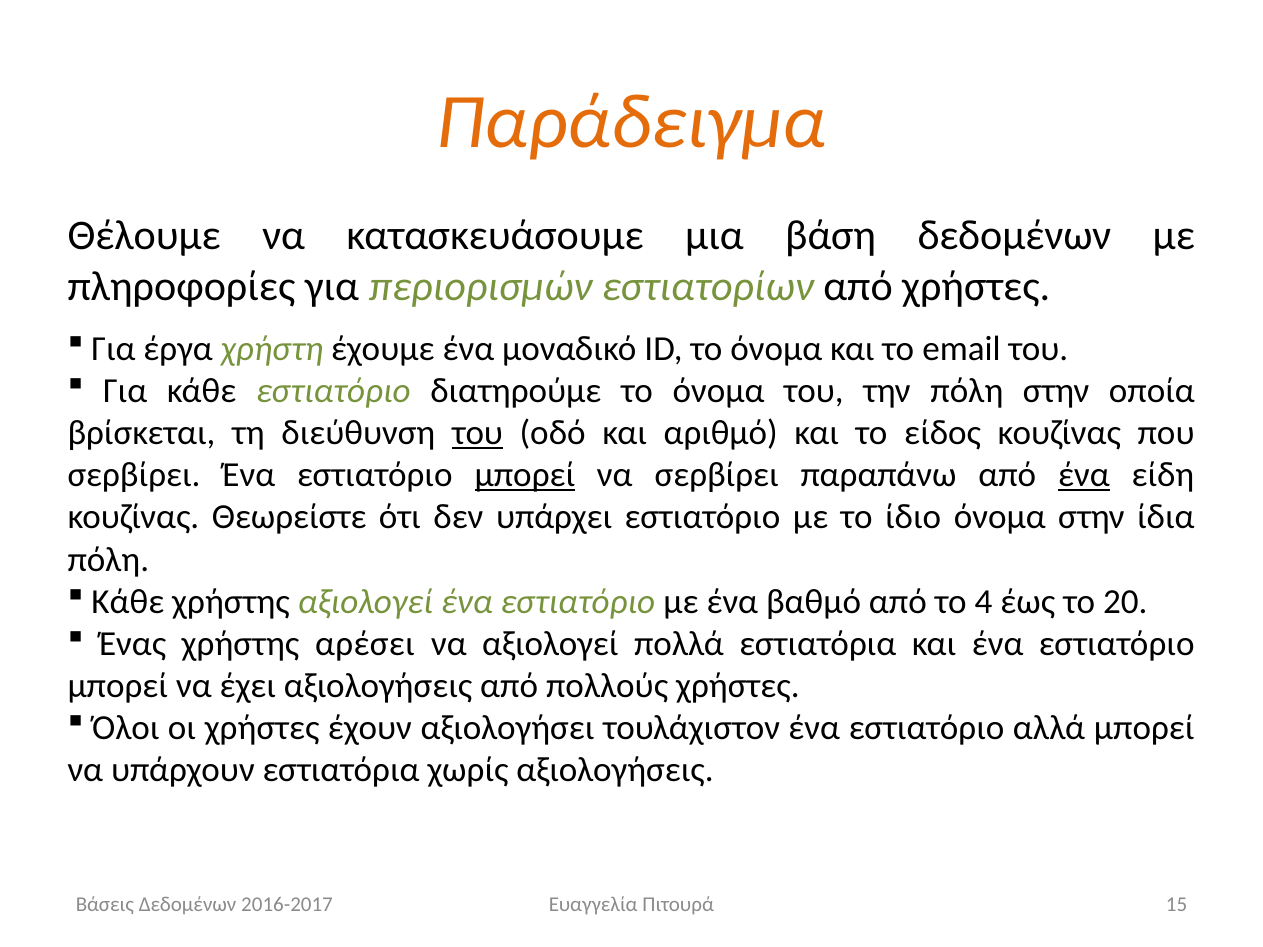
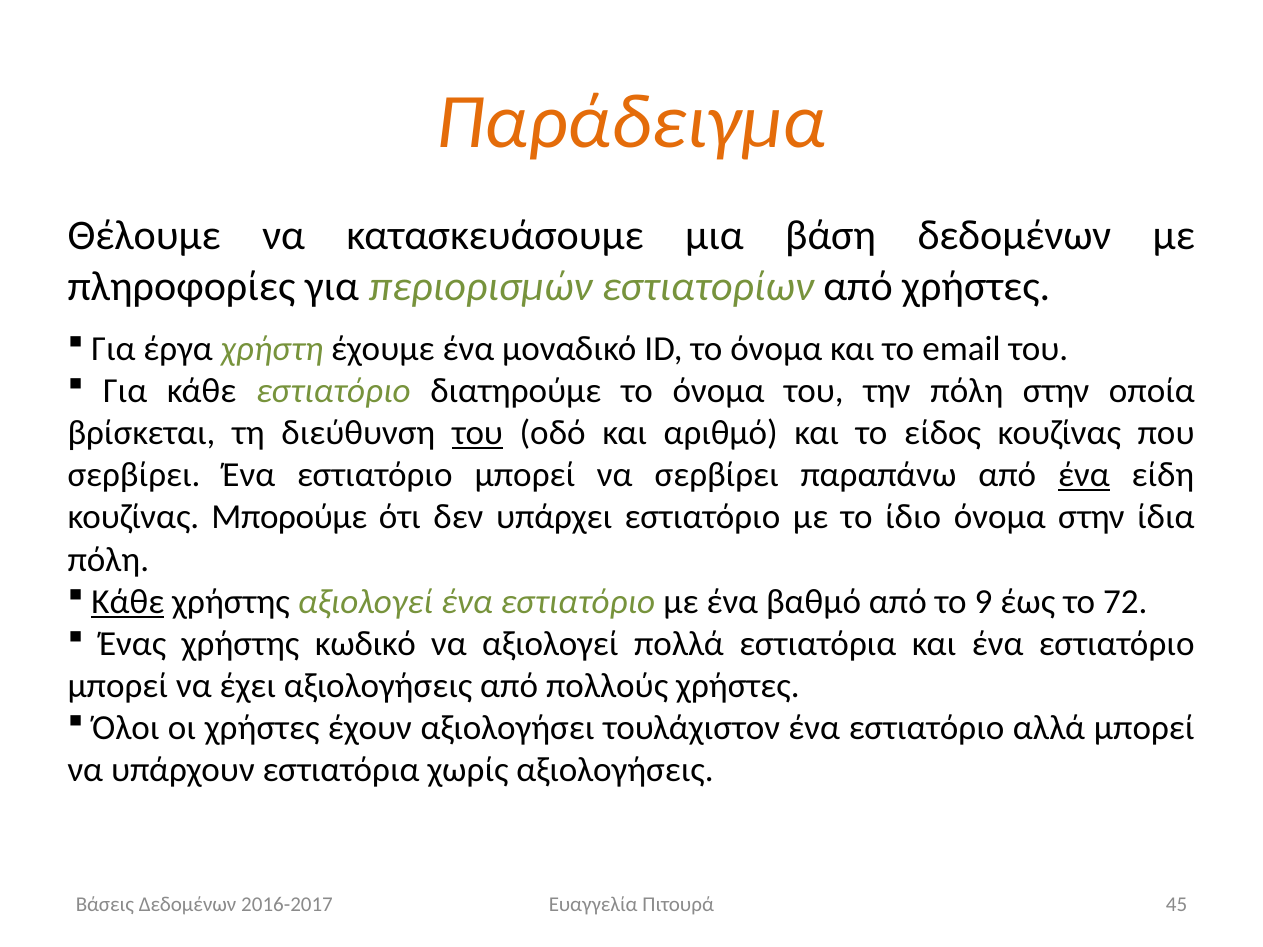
μπορεί at (525, 475) underline: present -> none
Θεωρείστε: Θεωρείστε -> Μπορούμε
Κάθε at (128, 602) underline: none -> present
4: 4 -> 9
20: 20 -> 72
αρέσει: αρέσει -> κωδικό
15: 15 -> 45
